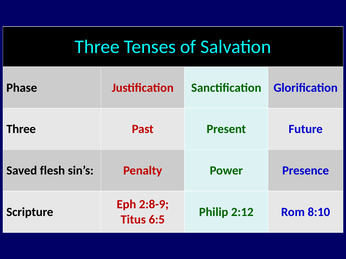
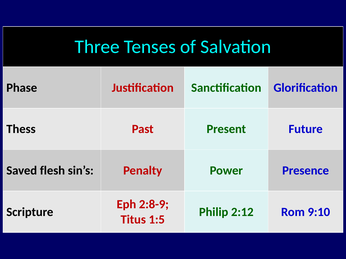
Three at (21, 129): Three -> Thess
8:10: 8:10 -> 9:10
6:5: 6:5 -> 1:5
